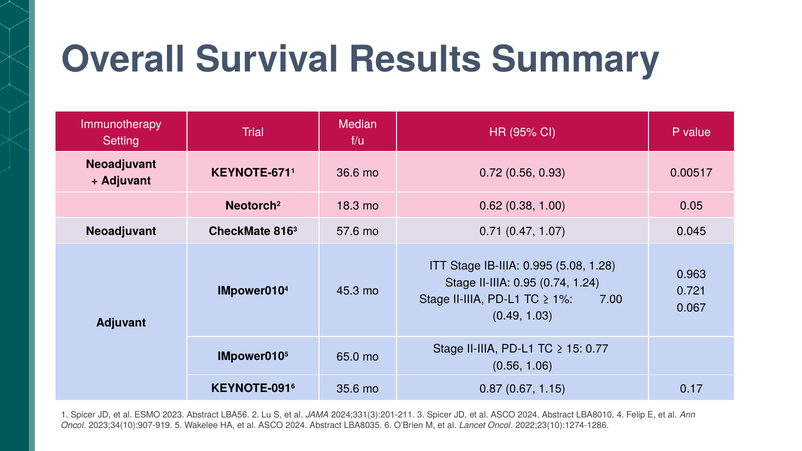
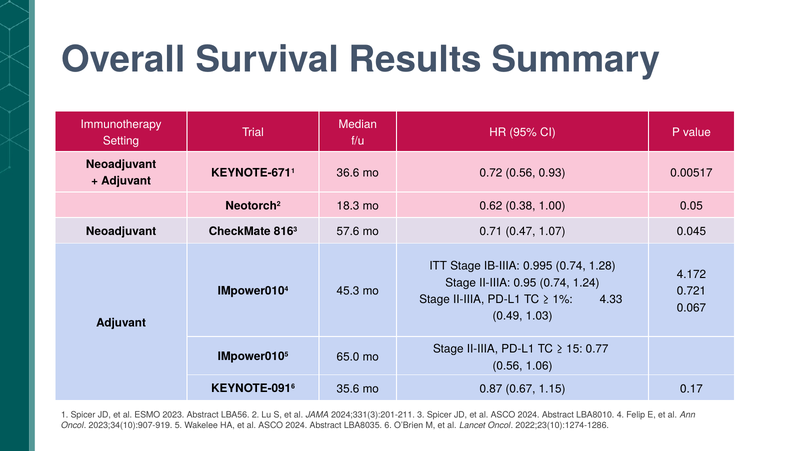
0.995 5.08: 5.08 -> 0.74
0.963: 0.963 -> 4.172
7.00: 7.00 -> 4.33
